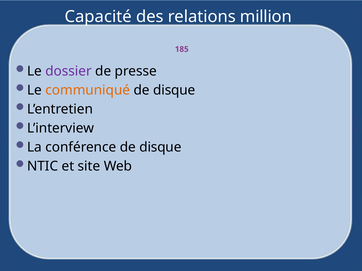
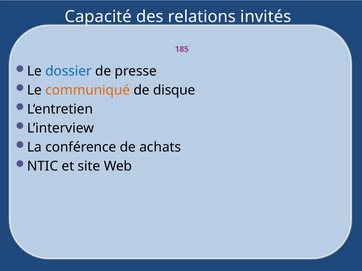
million: million -> invités
dossier colour: purple -> blue
conférence de disque: disque -> achats
